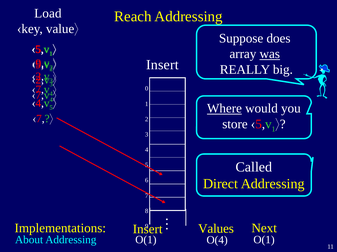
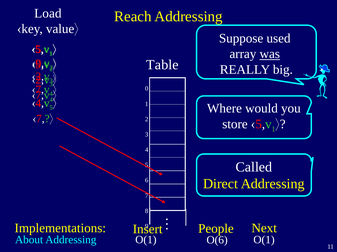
does: does -> used
Insert at (162, 65): Insert -> Table
Where underline: present -> none
Values: Values -> People
O(4: O(4 -> O(6
